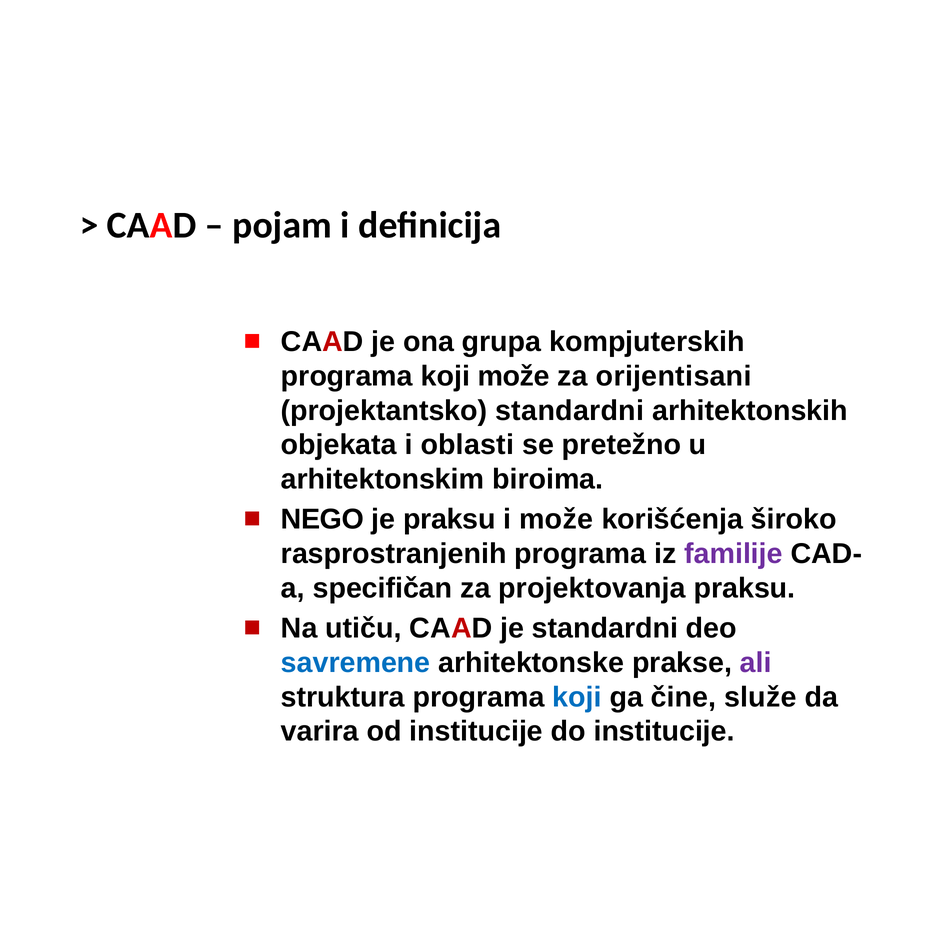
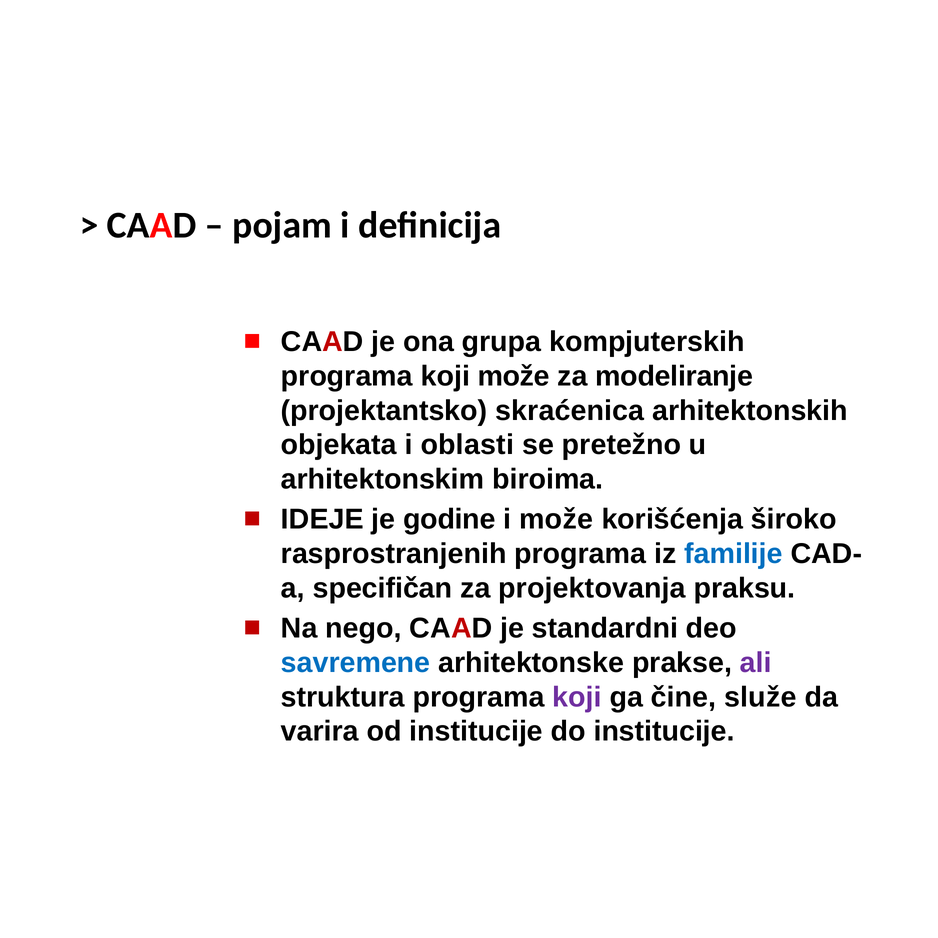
orijentisani: orijentisani -> modeliranje
projektantsko standardni: standardni -> skraćenica
NEGO: NEGO -> IDEJE
je praksu: praksu -> godine
familije colour: purple -> blue
utiču: utiču -> nego
koji at (577, 697) colour: blue -> purple
